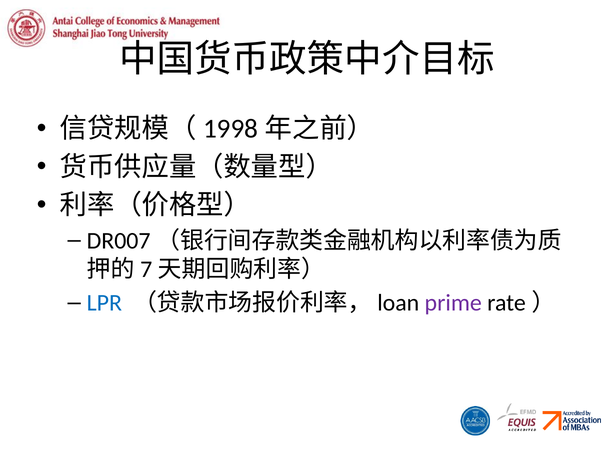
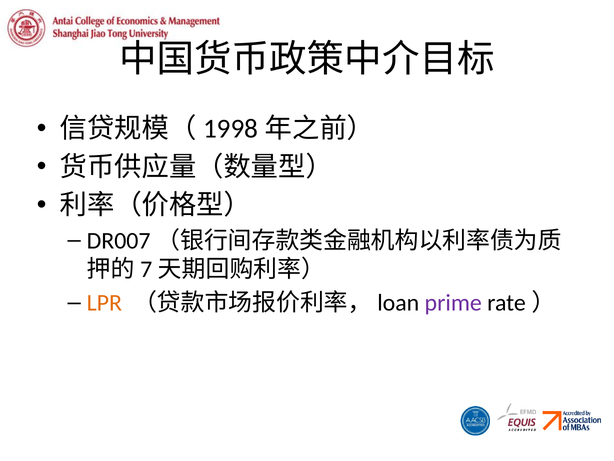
LPR colour: blue -> orange
